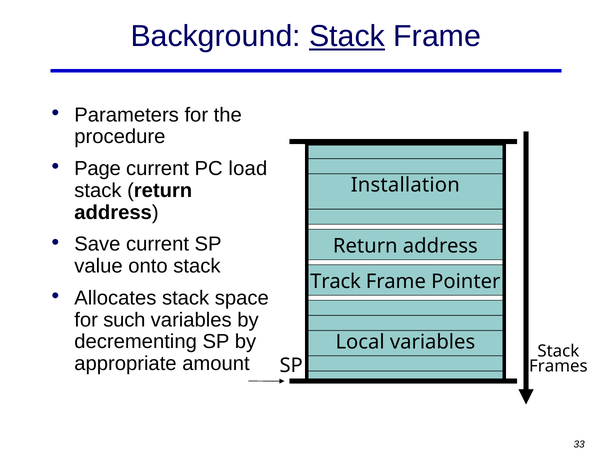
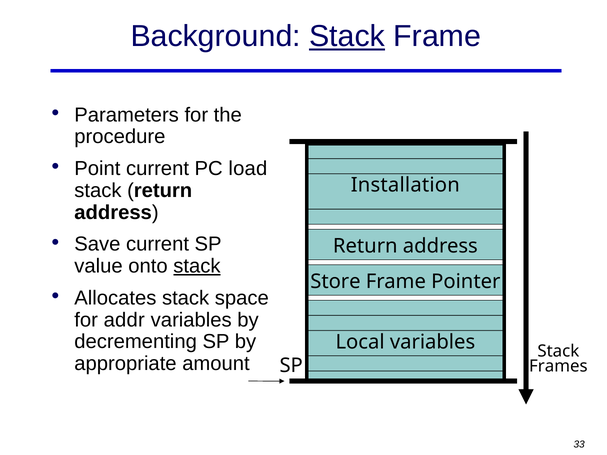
Page: Page -> Point
stack at (197, 266) underline: none -> present
Track: Track -> Store
such: such -> addr
